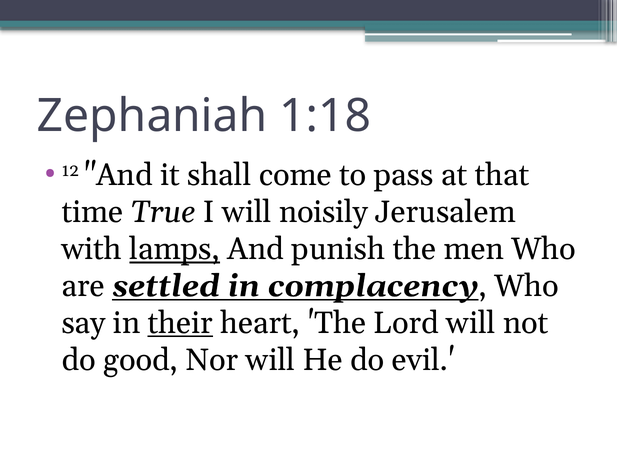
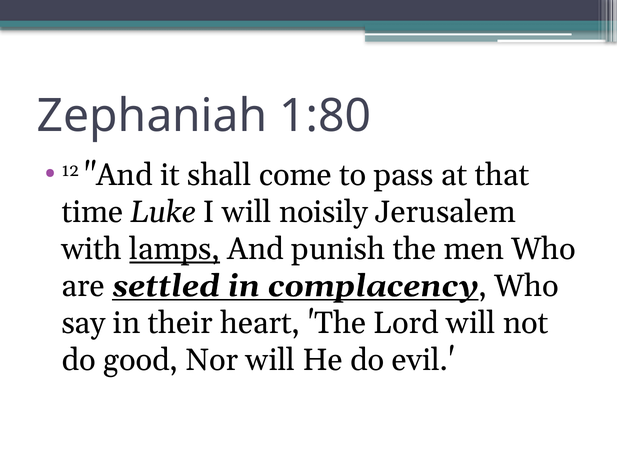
1:18: 1:18 -> 1:80
True: True -> Luke
their underline: present -> none
